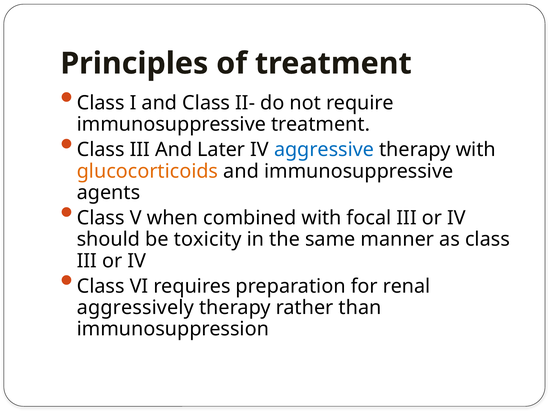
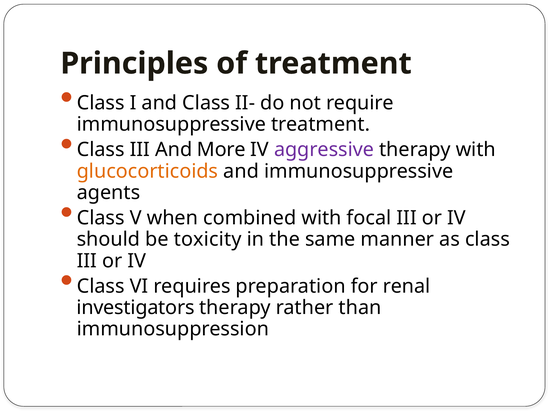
Later: Later -> More
aggressive colour: blue -> purple
aggressively: aggressively -> investigators
